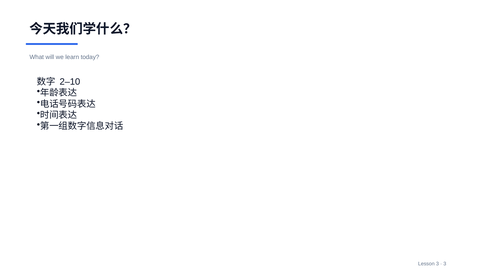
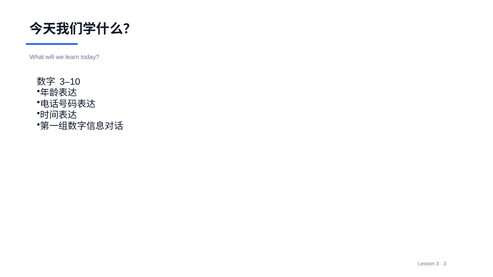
2–10: 2–10 -> 3–10
